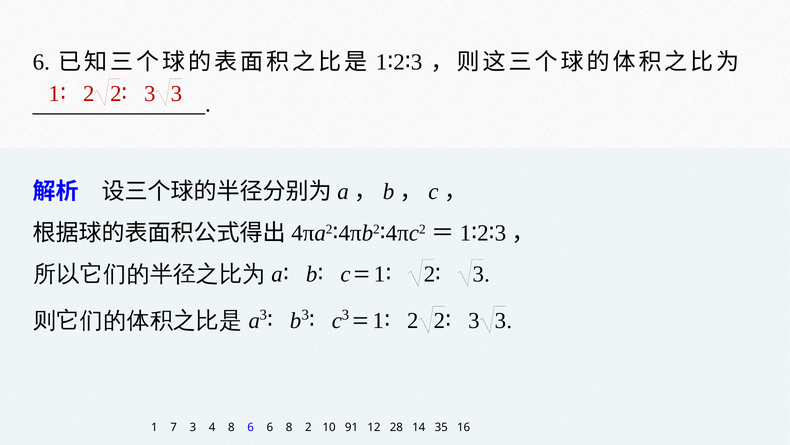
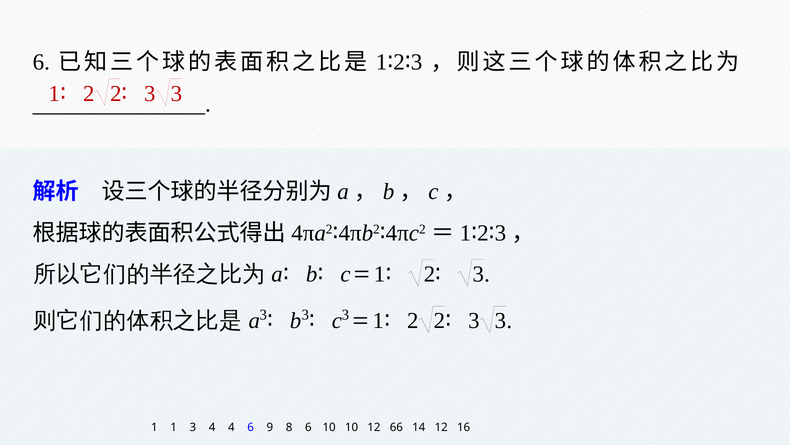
1 7: 7 -> 1
4 8: 8 -> 4
6 6: 6 -> 9
8 2: 2 -> 6
10 91: 91 -> 10
28: 28 -> 66
14 35: 35 -> 12
